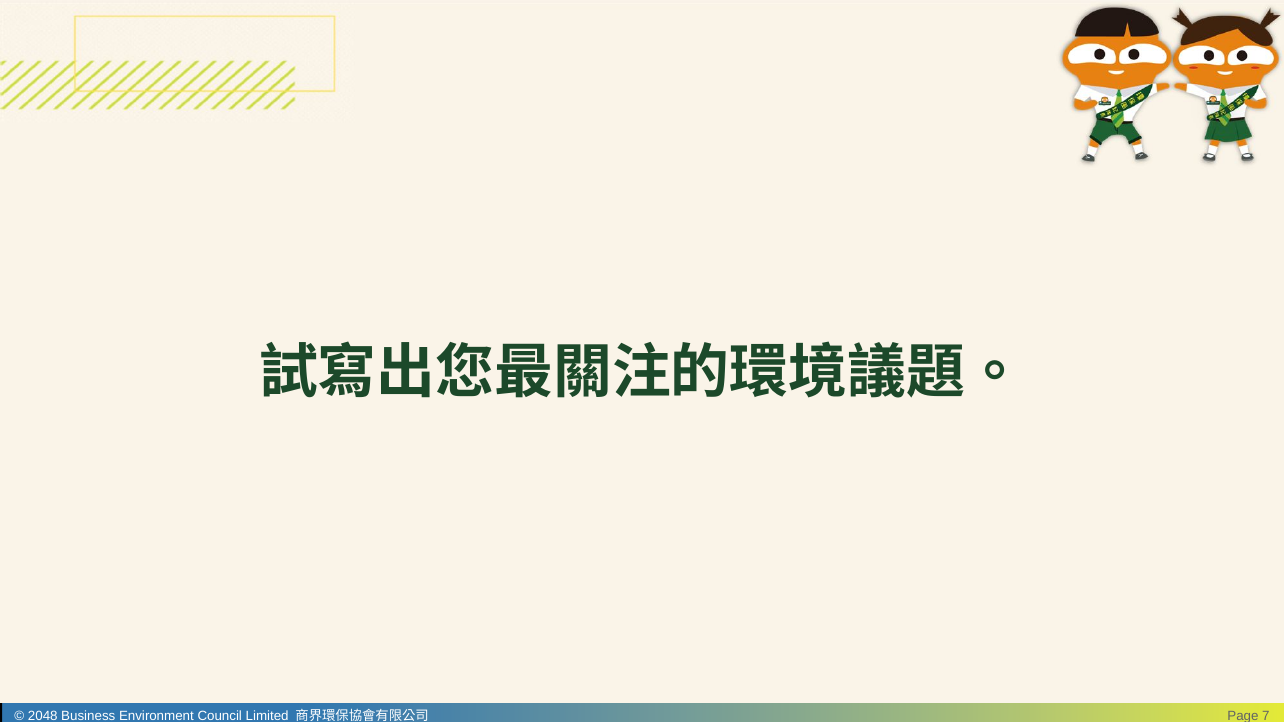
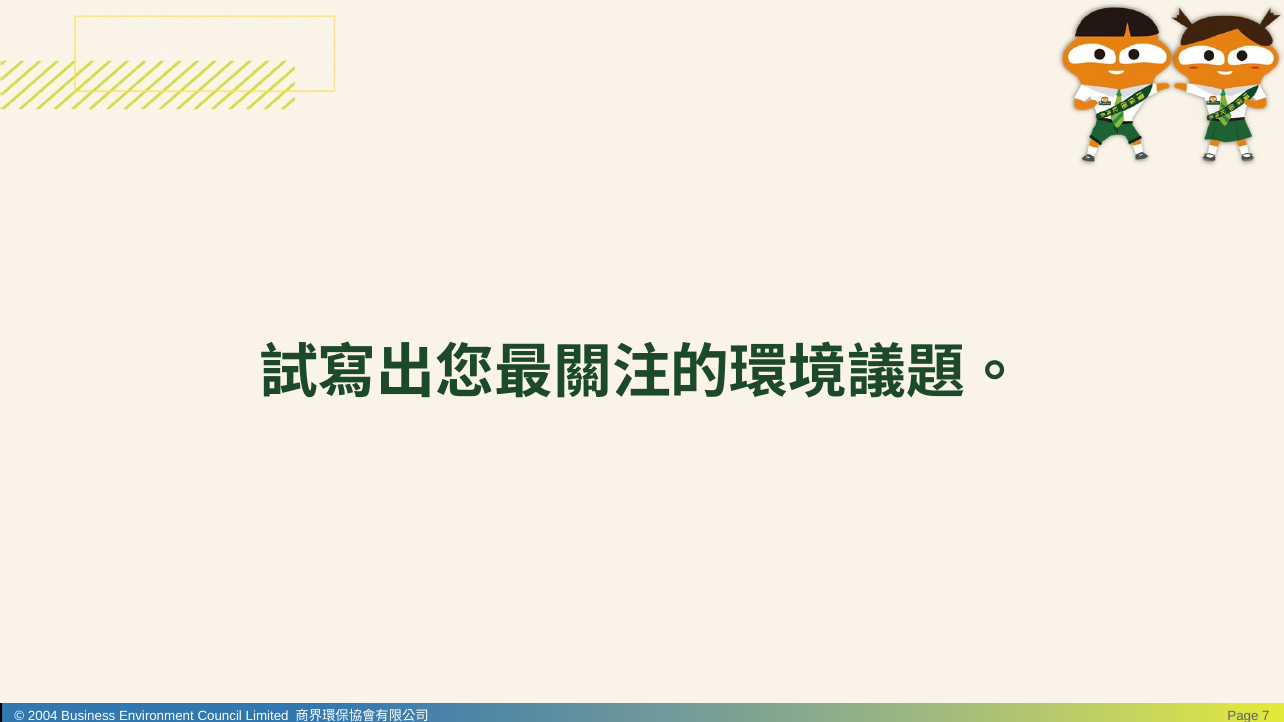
2048: 2048 -> 2004
